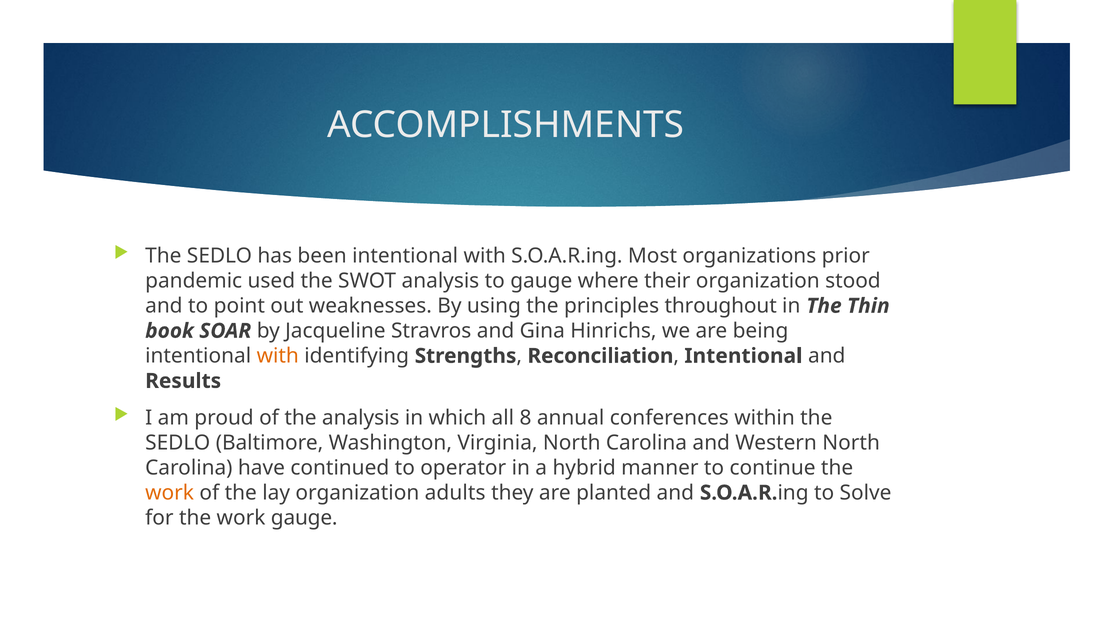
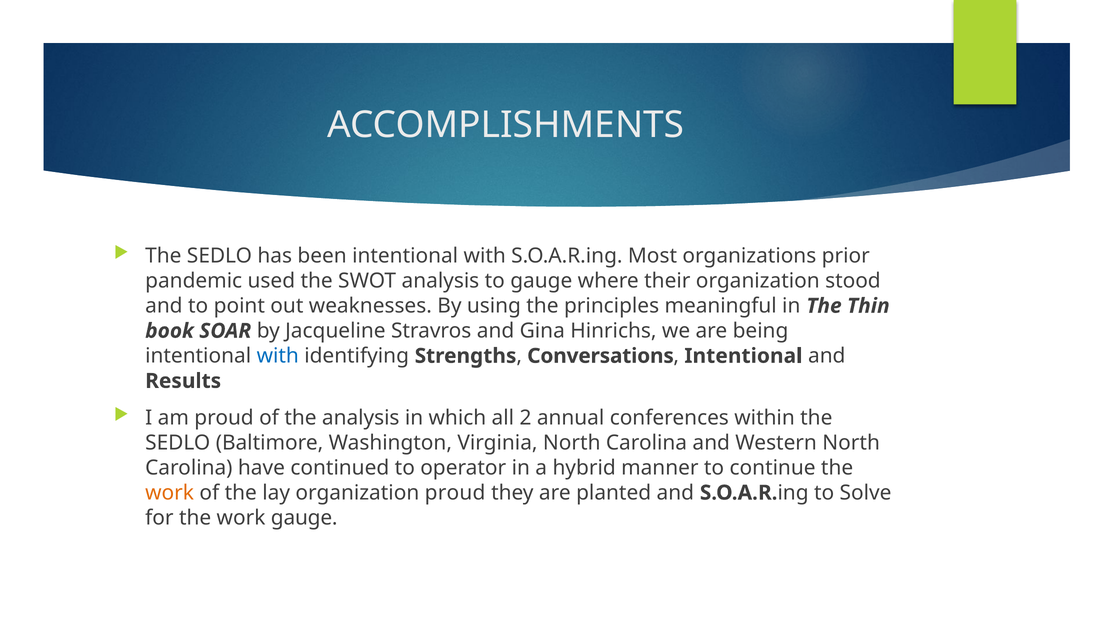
throughout: throughout -> meaningful
with at (278, 356) colour: orange -> blue
Reconciliation: Reconciliation -> Conversations
8: 8 -> 2
organization adults: adults -> proud
